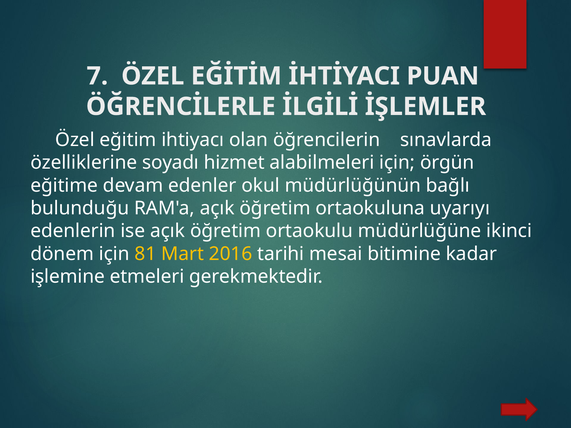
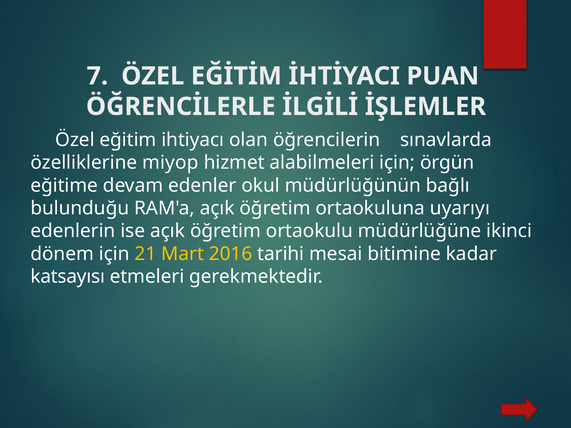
soyadı: soyadı -> miyop
81: 81 -> 21
işlemine: işlemine -> katsayısı
